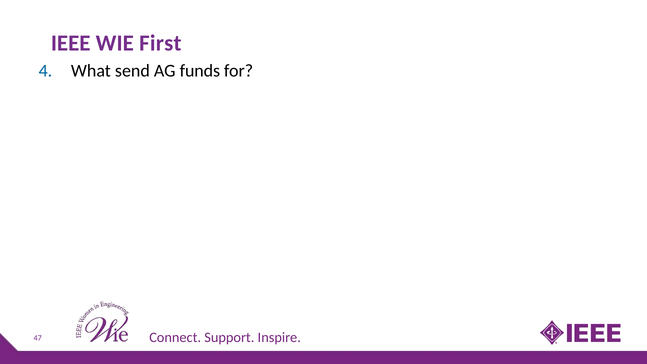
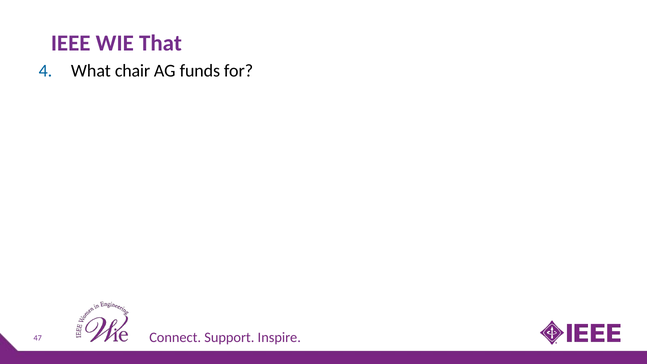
First: First -> That
send: send -> chair
